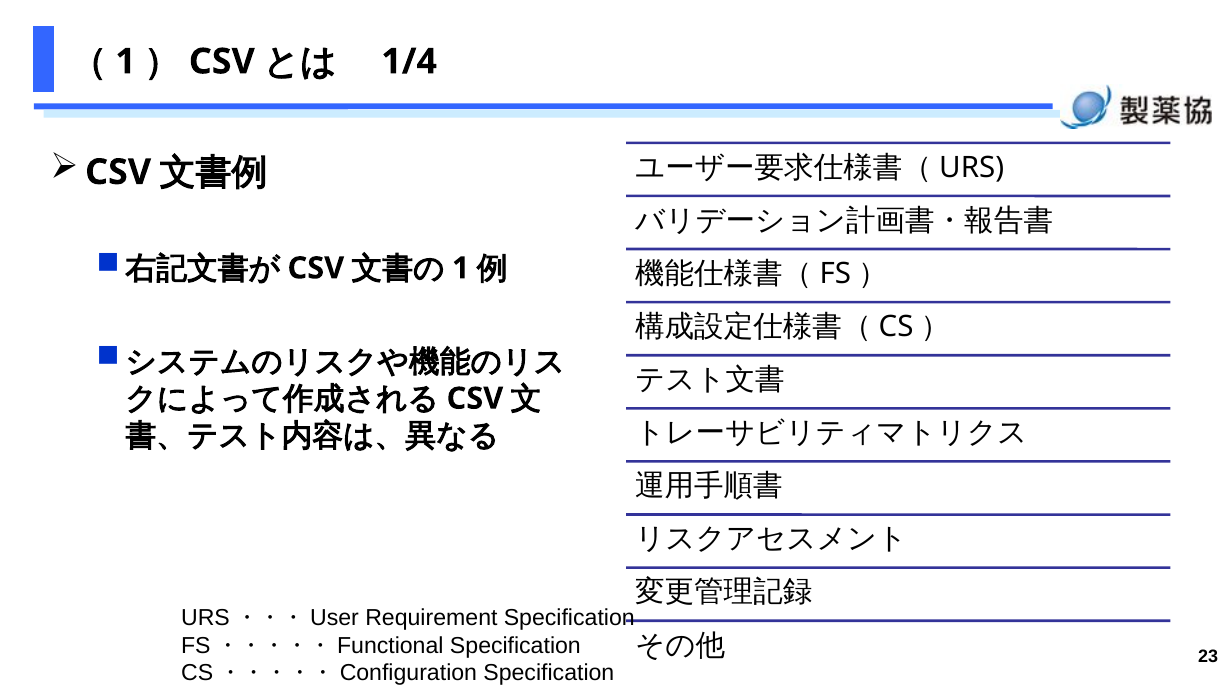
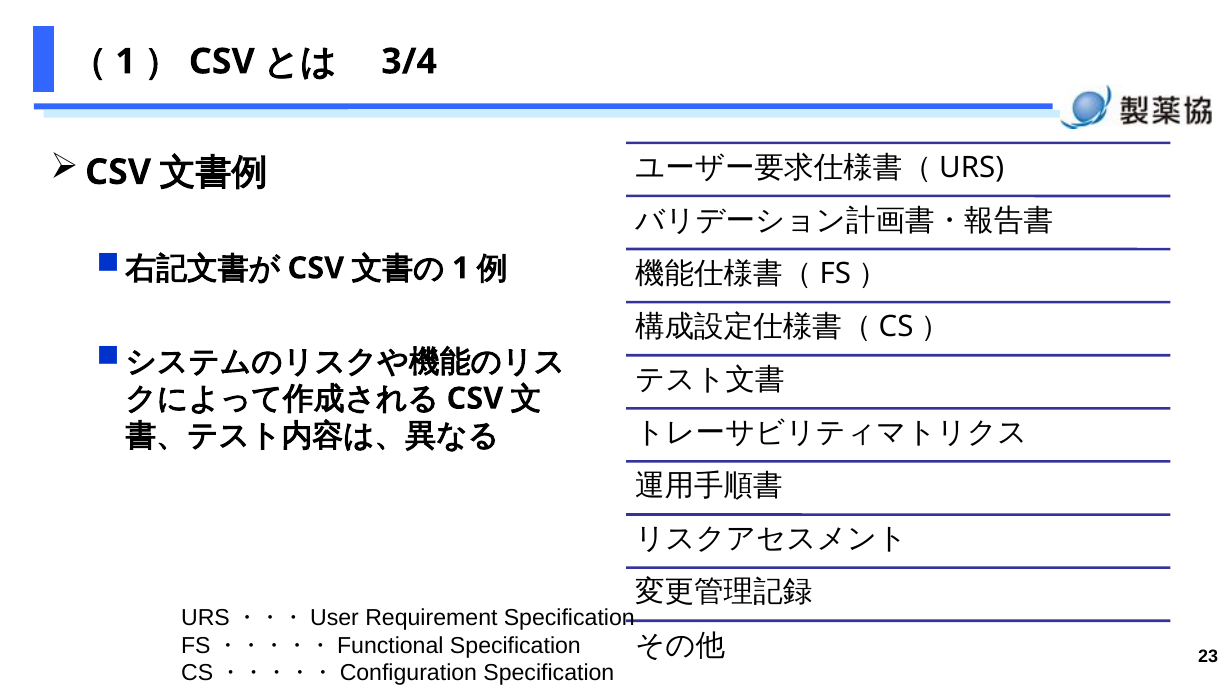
1/4: 1/4 -> 3/4
